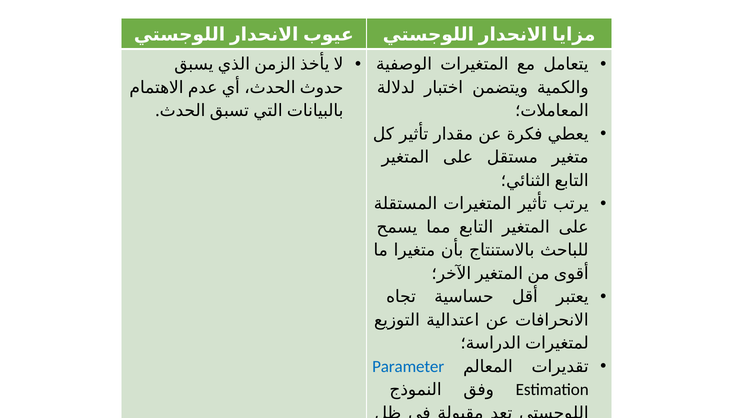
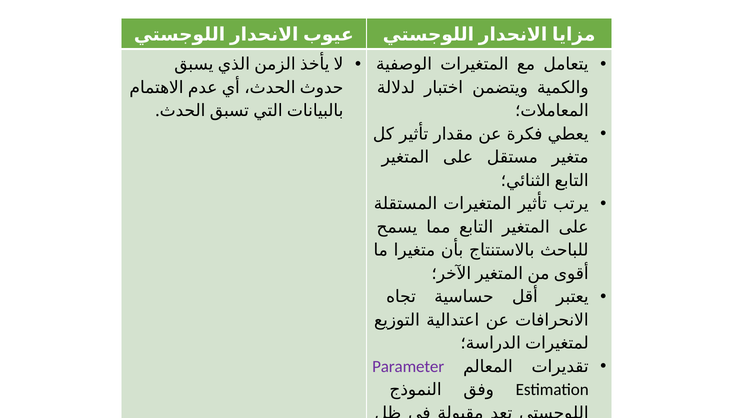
Parameter colour: blue -> purple
